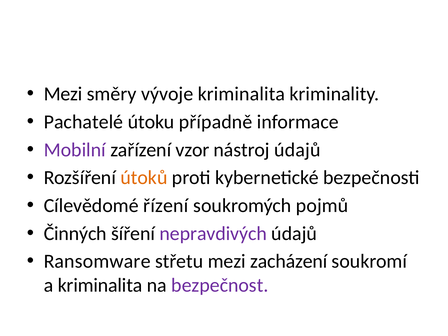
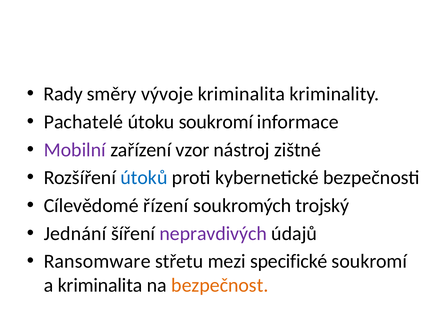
Mezi at (63, 94): Mezi -> Rady
útoku případně: případně -> soukromí
nástroj údajů: údajů -> zištné
útoků colour: orange -> blue
pojmů: pojmů -> trojský
Činných: Činných -> Jednání
zacházení: zacházení -> specifické
bezpečnost colour: purple -> orange
